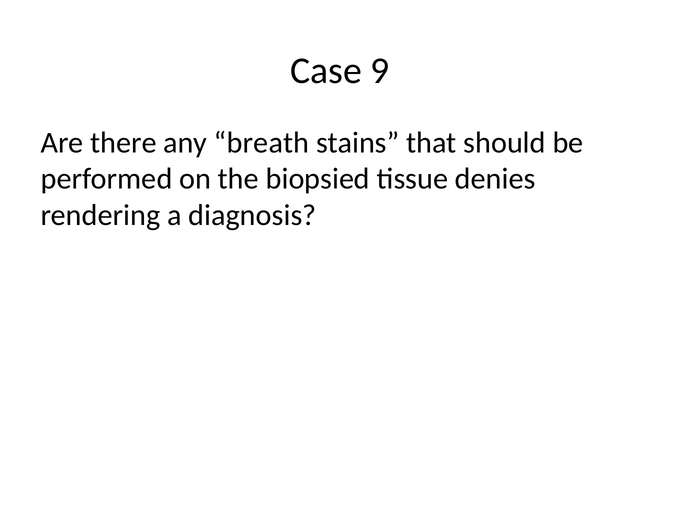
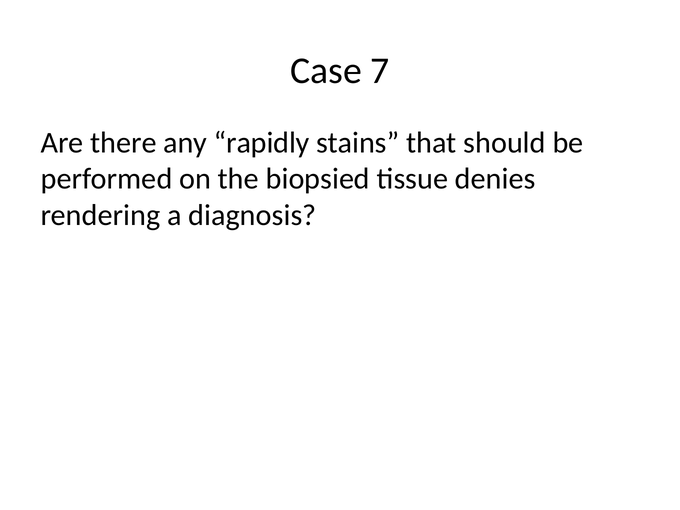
9: 9 -> 7
breath: breath -> rapidly
